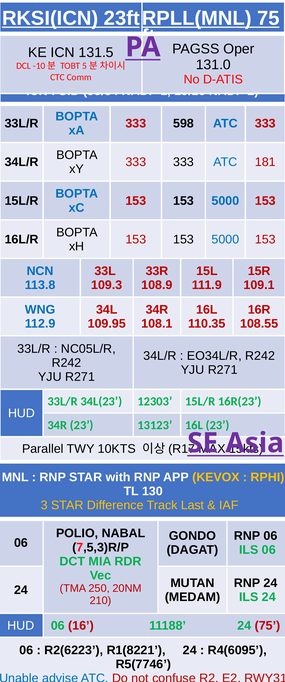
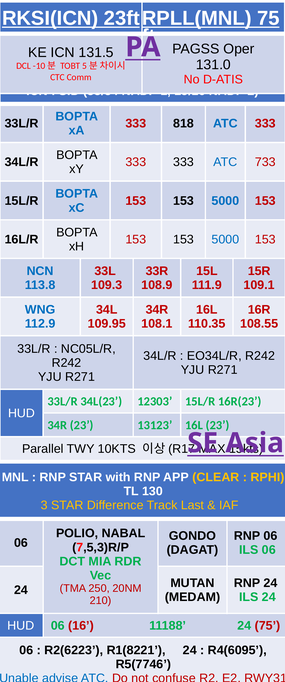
598: 598 -> 818
181: 181 -> 733
KEVOX: KEVOX -> CLEAR
